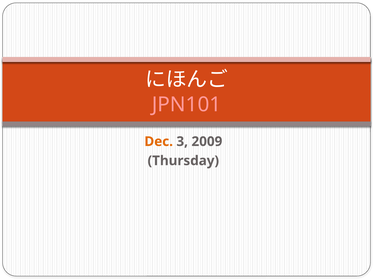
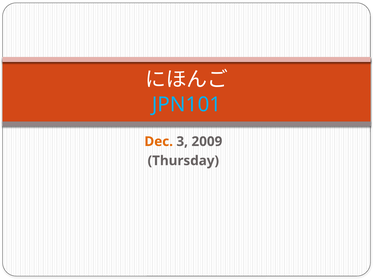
JPN101 colour: pink -> light blue
